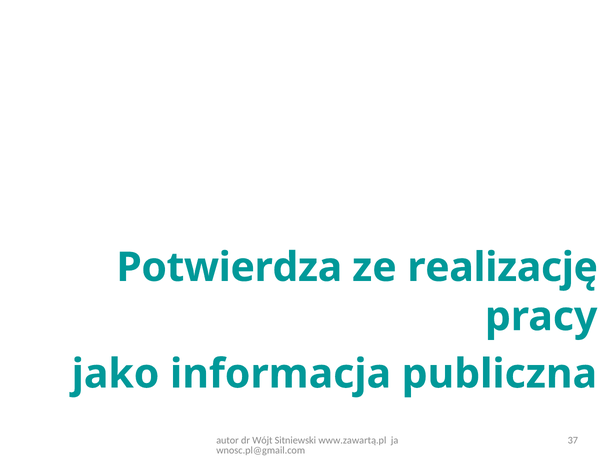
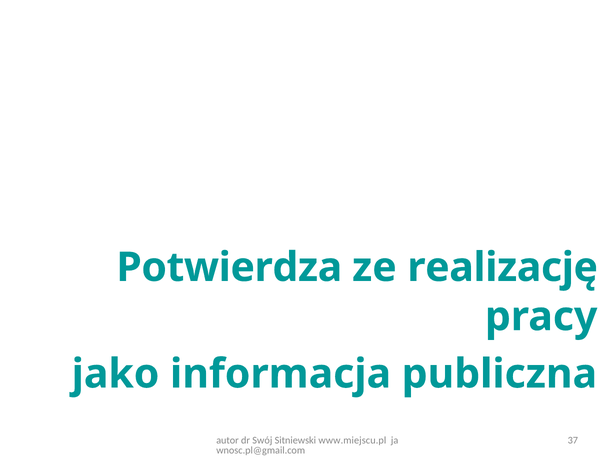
Wójt: Wójt -> Swój
www.zawartą.pl: www.zawartą.pl -> www.miejscu.pl
